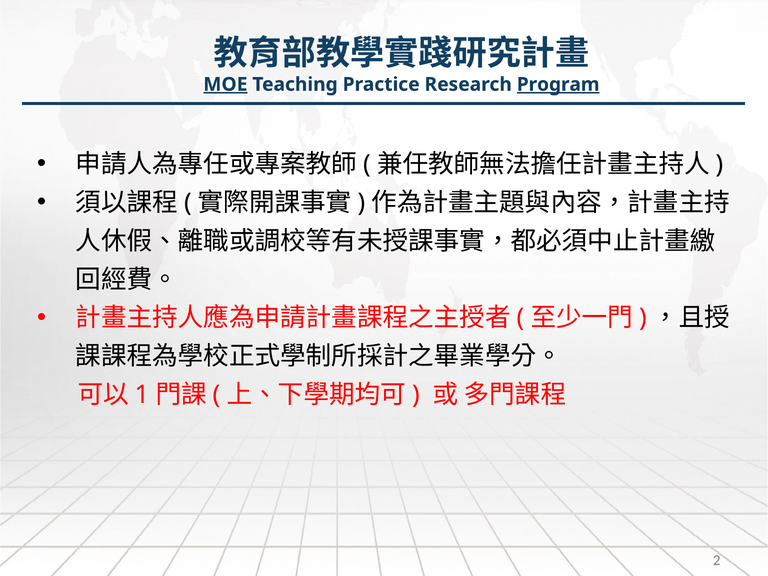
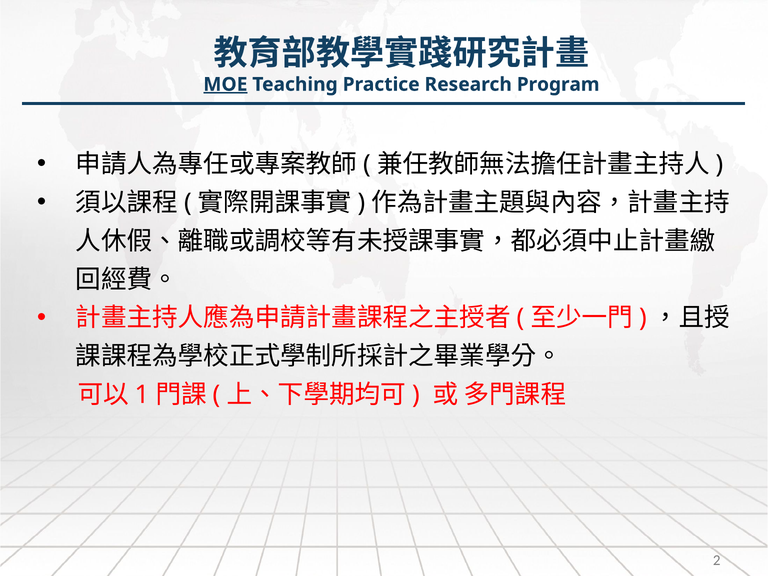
Program underline: present -> none
